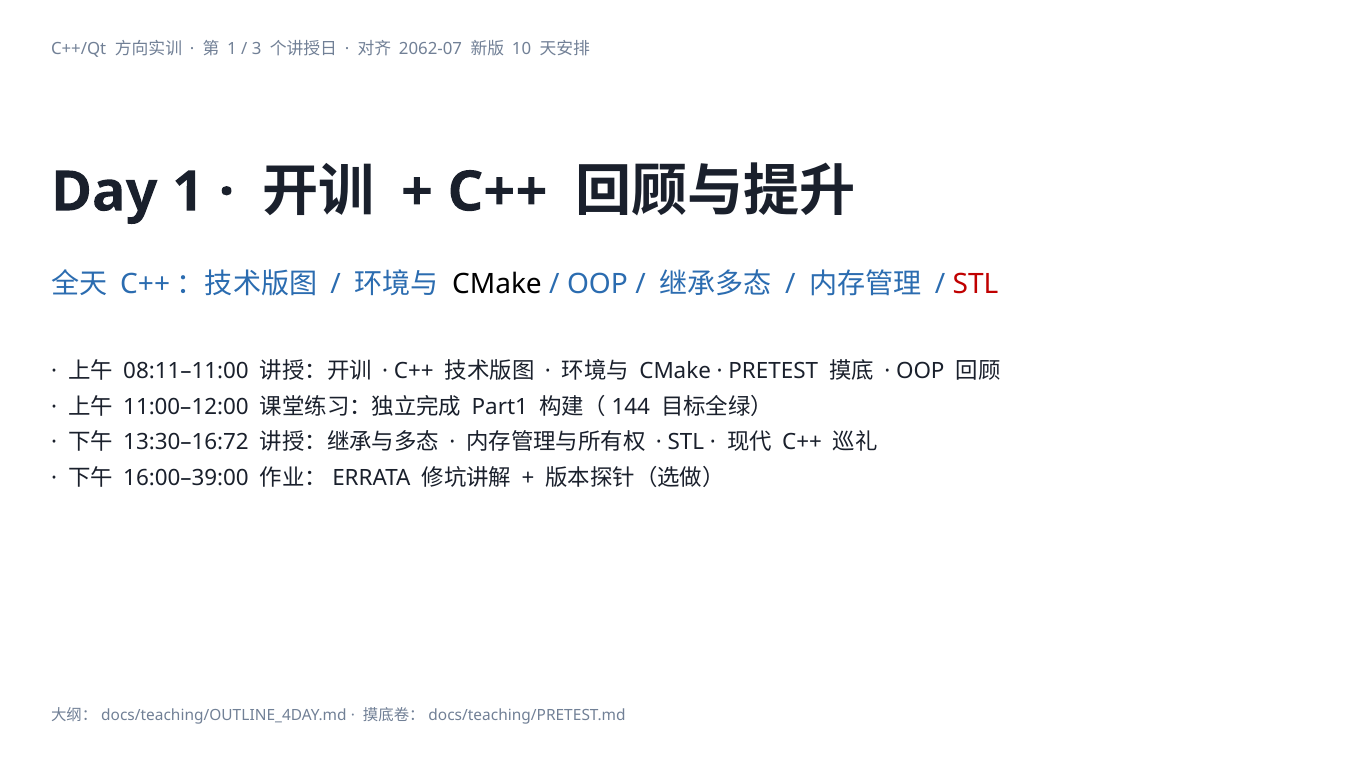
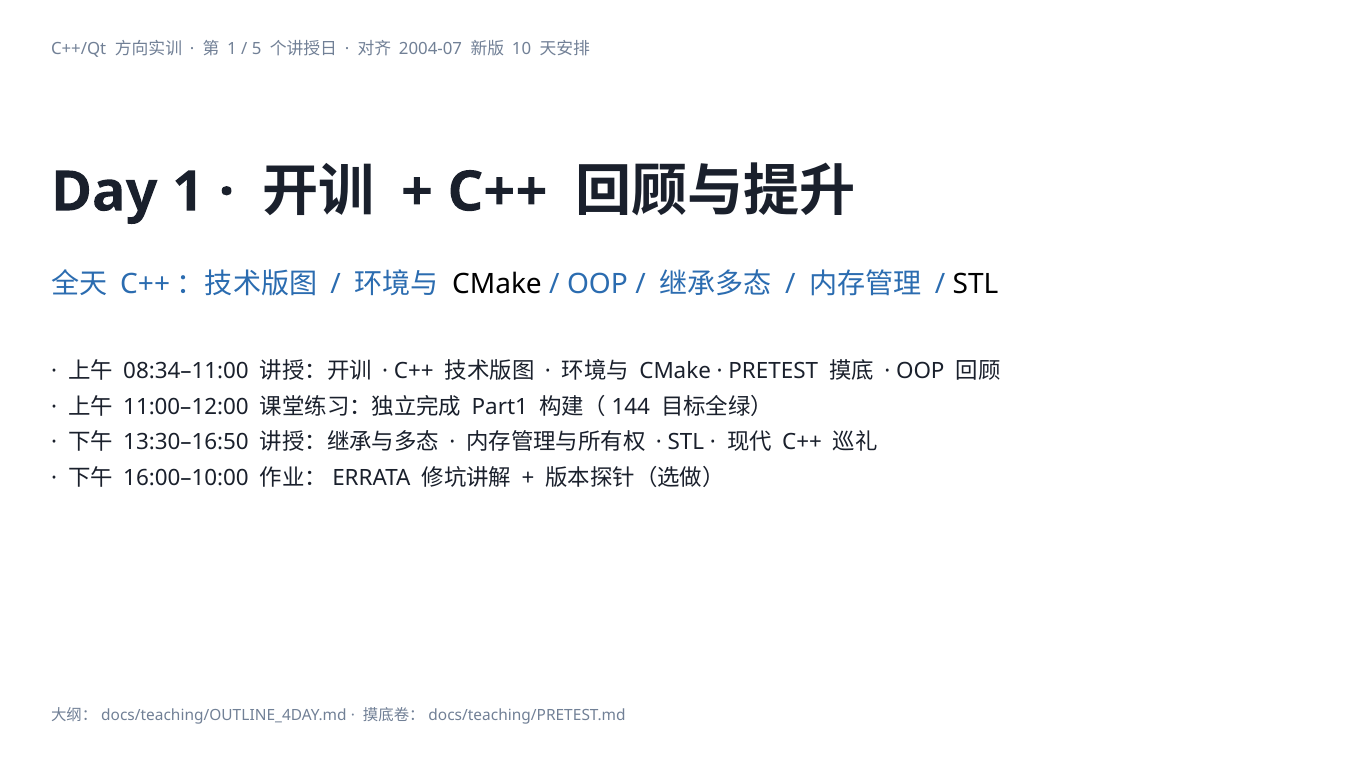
3: 3 -> 5
2062-07: 2062-07 -> 2004-07
STL at (976, 284) colour: red -> black
08:11–11:00: 08:11–11:00 -> 08:34–11:00
13:30–16:72: 13:30–16:72 -> 13:30–16:50
16:00–39:00: 16:00–39:00 -> 16:00–10:00
